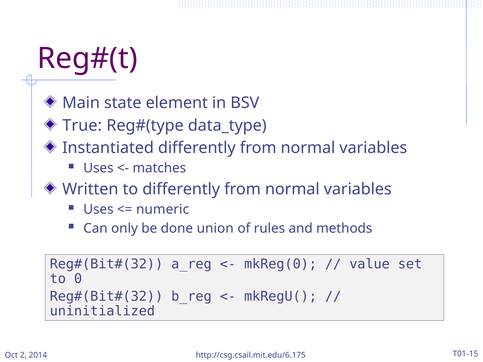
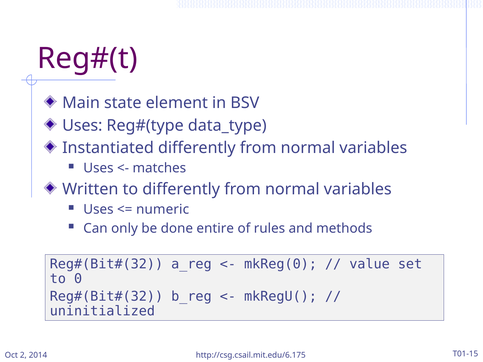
True at (82, 126): True -> Uses
union: union -> entire
